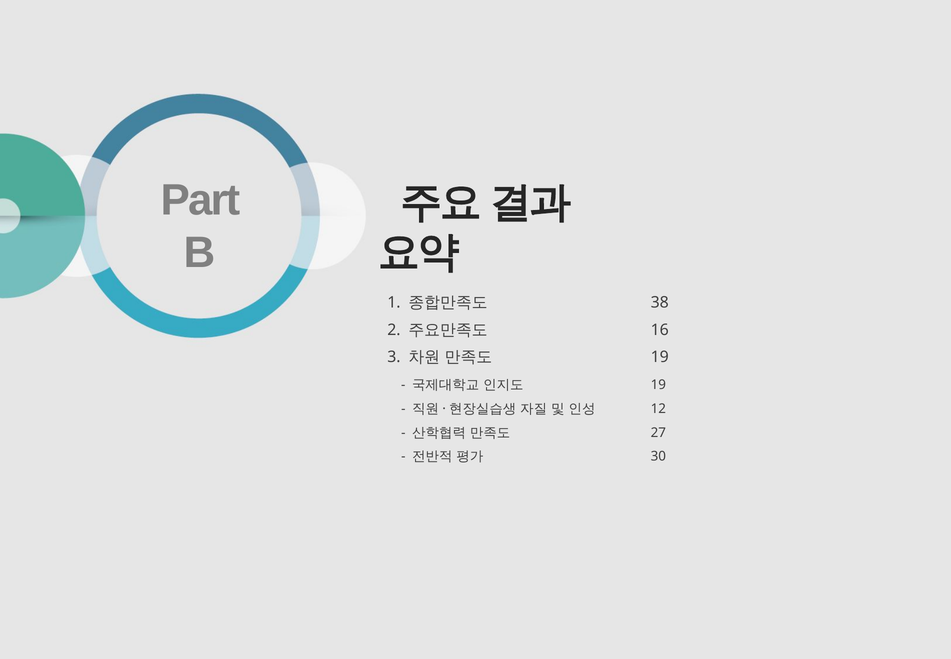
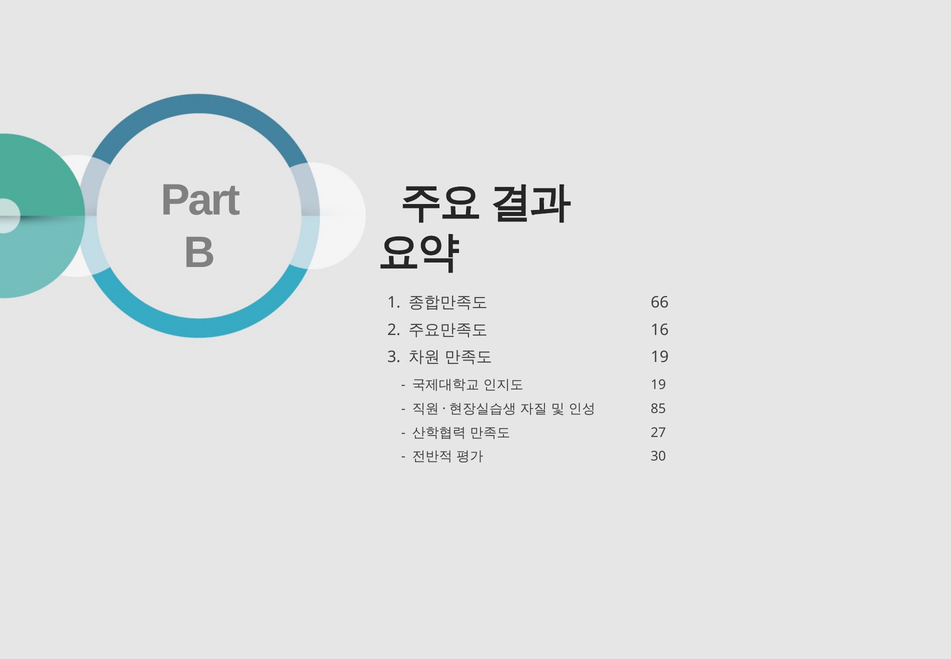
38: 38 -> 66
12: 12 -> 85
